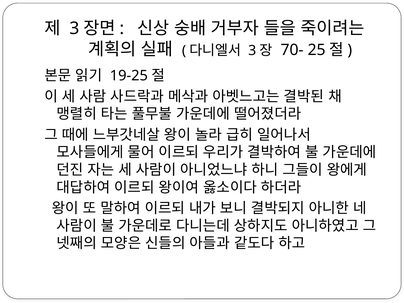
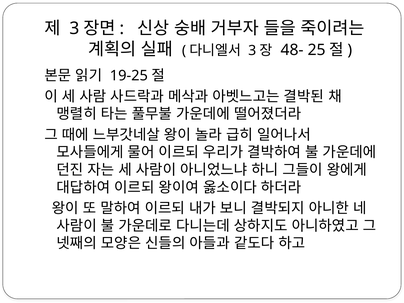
70-: 70- -> 48-
